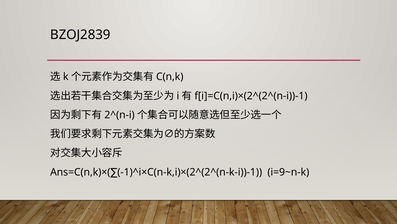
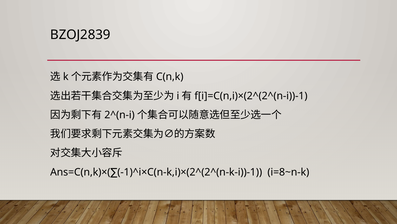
i=9~n-k: i=9~n-k -> i=8~n-k
